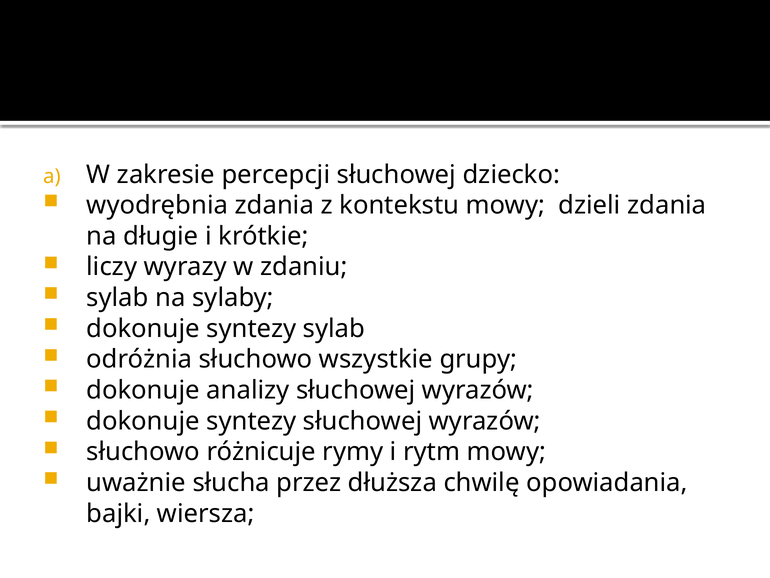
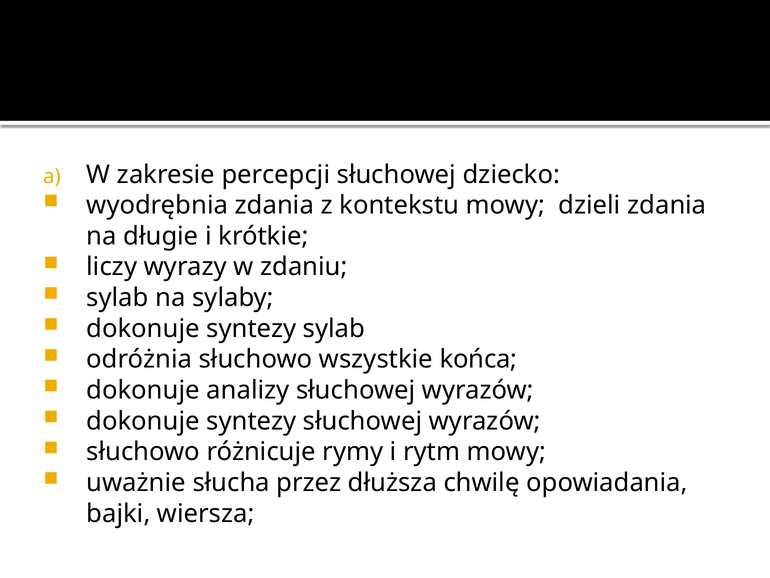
grupy: grupy -> końca
